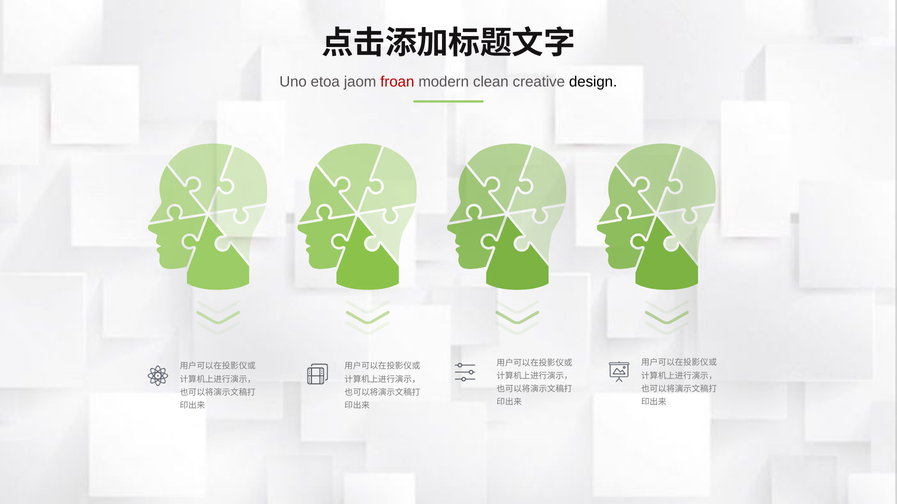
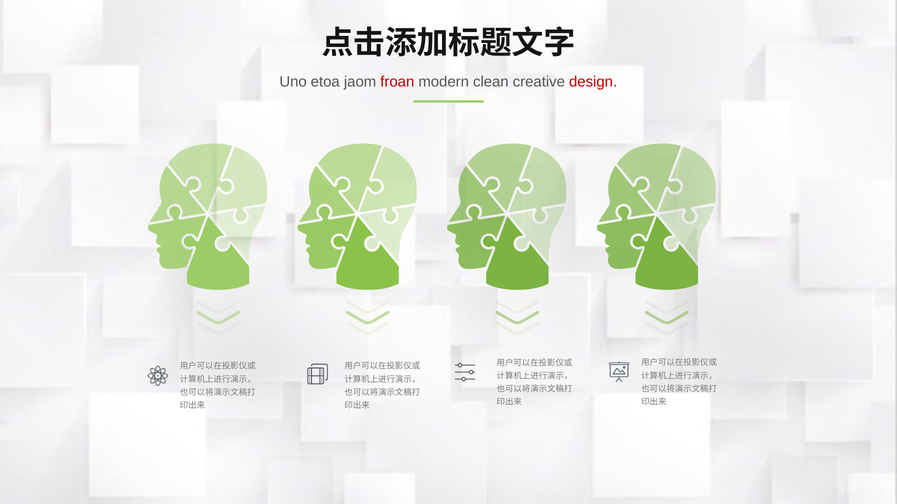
design colour: black -> red
